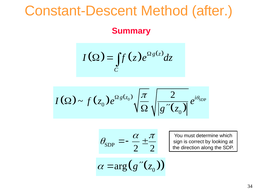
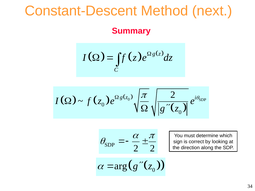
after: after -> next
